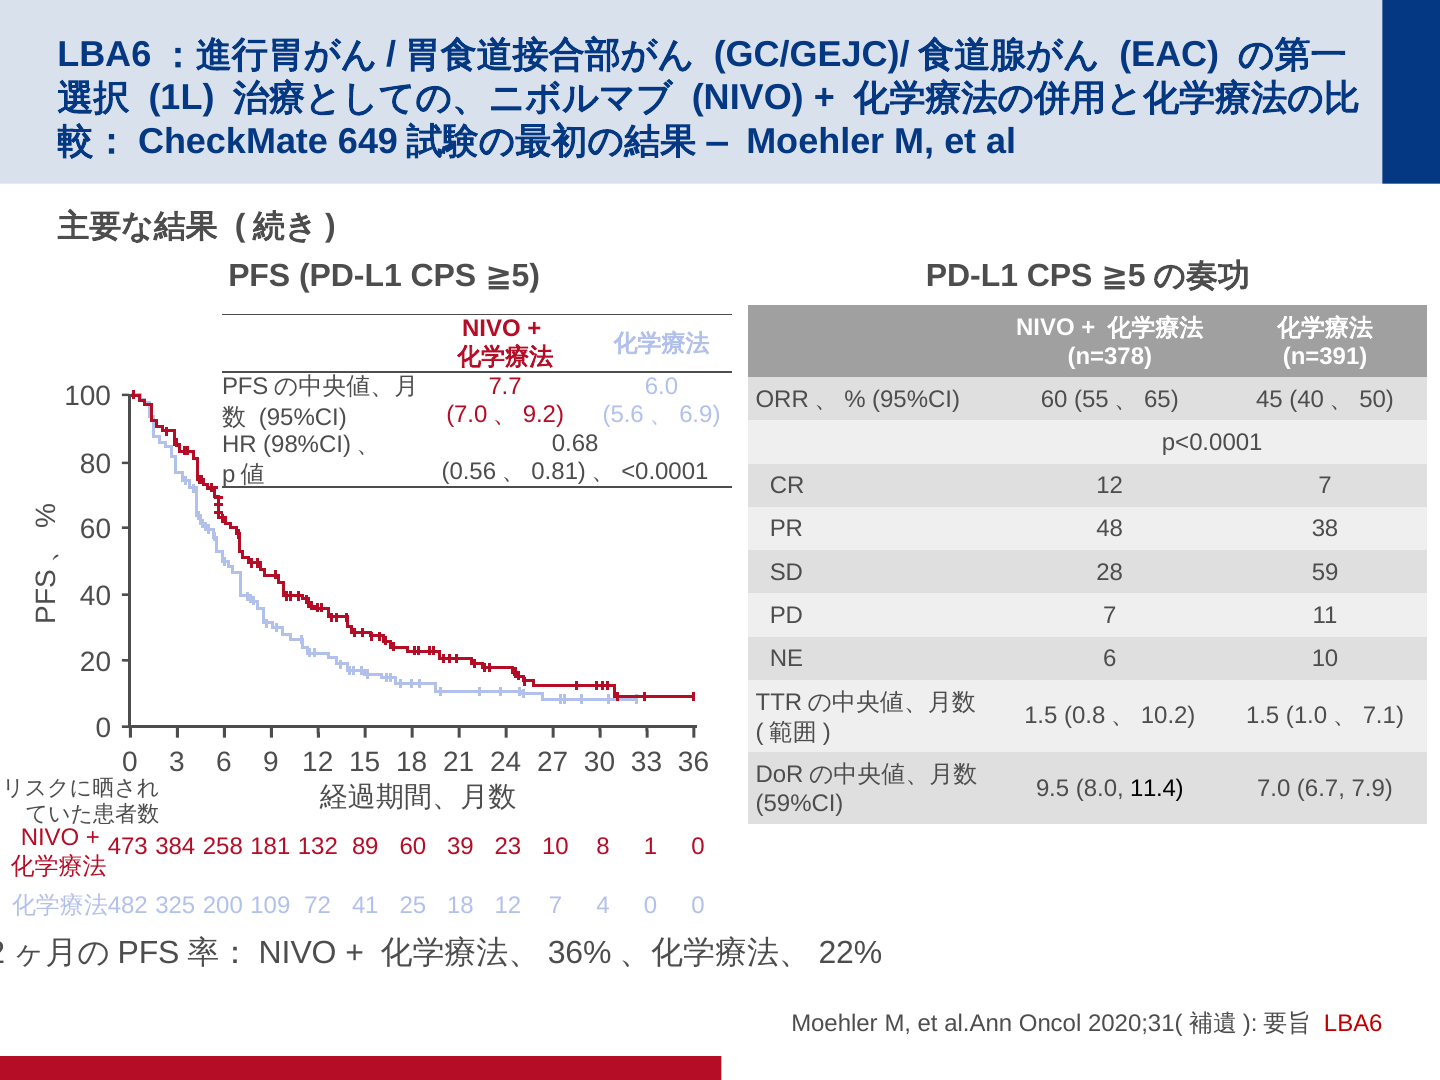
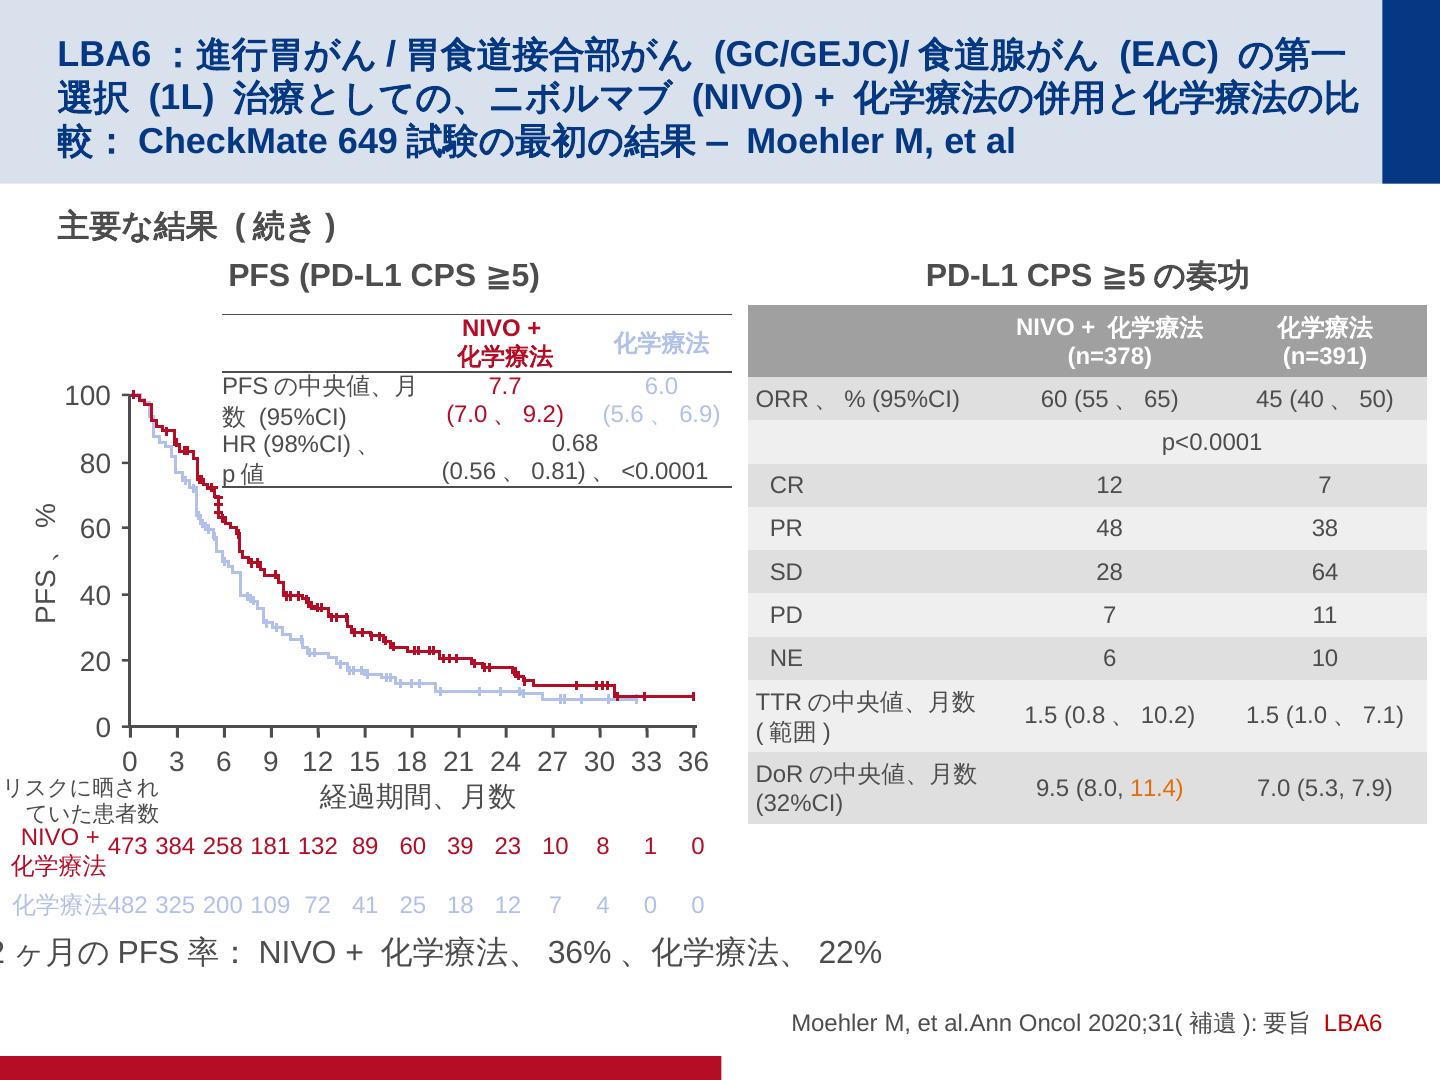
59: 59 -> 64
11.4 colour: black -> orange
6.7: 6.7 -> 5.3
59%CI: 59%CI -> 32%CI
